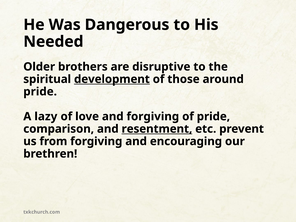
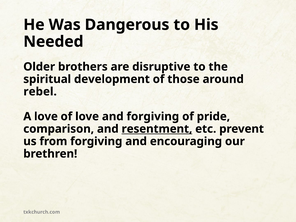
development underline: present -> none
pride at (40, 92): pride -> rebel
A lazy: lazy -> love
